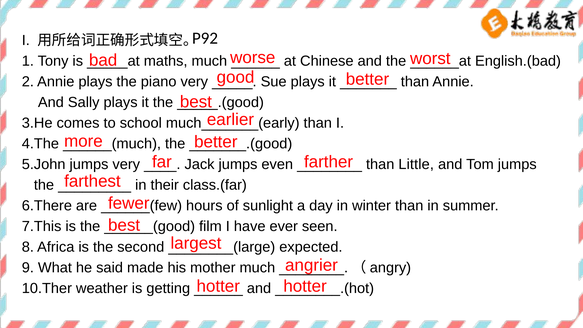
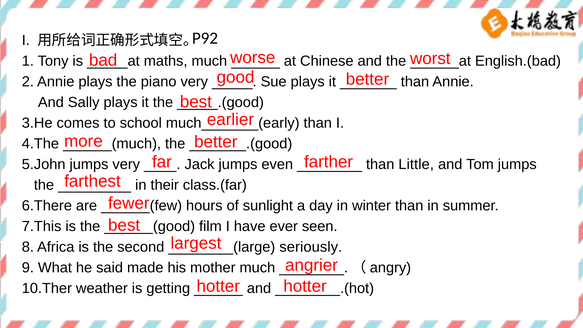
expected: expected -> seriously
